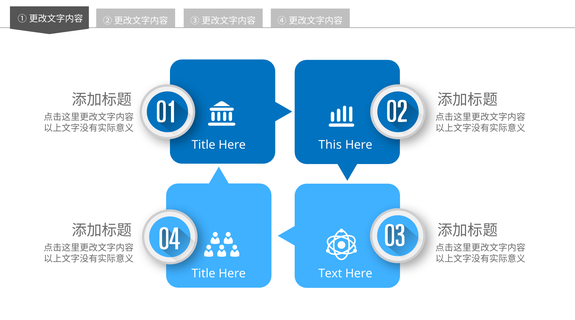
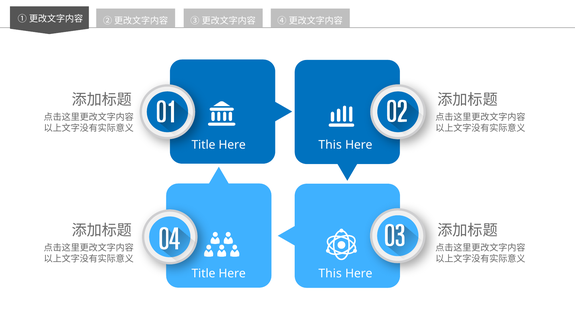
Text at (330, 273): Text -> This
